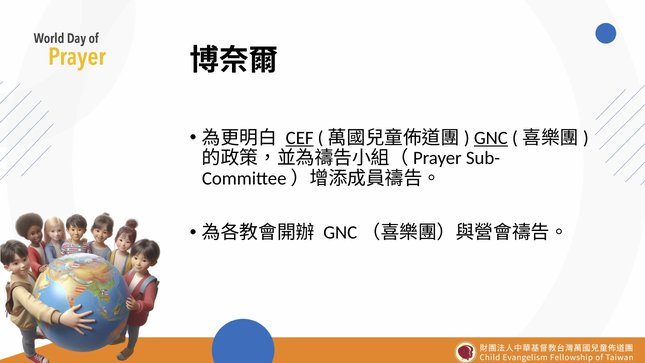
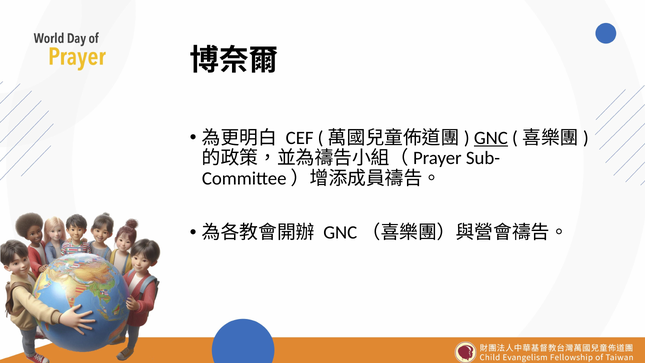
CEF underline: present -> none
